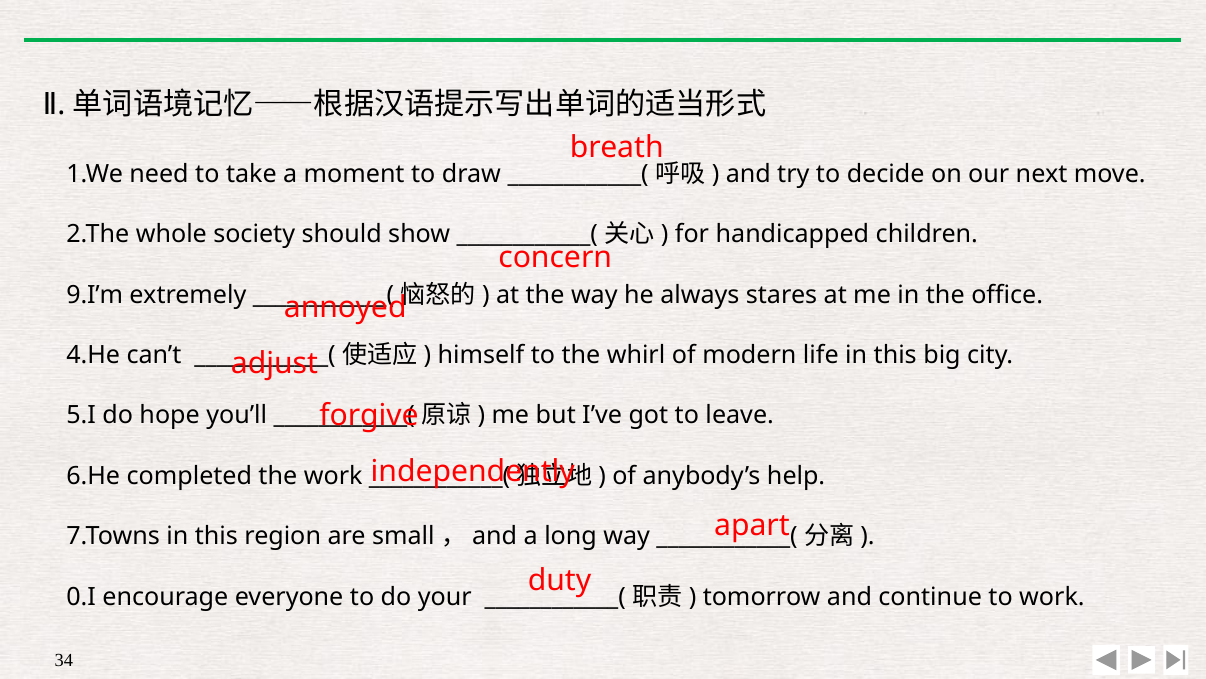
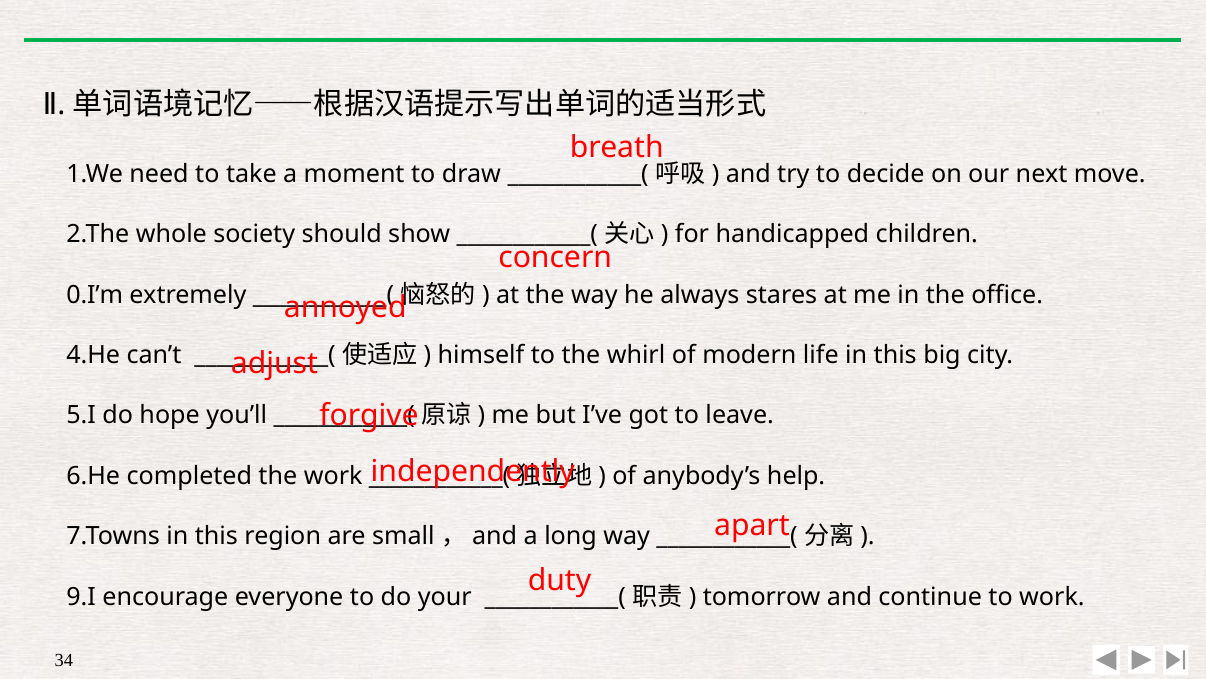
9.I’m: 9.I’m -> 0.I’m
0.I: 0.I -> 9.I
